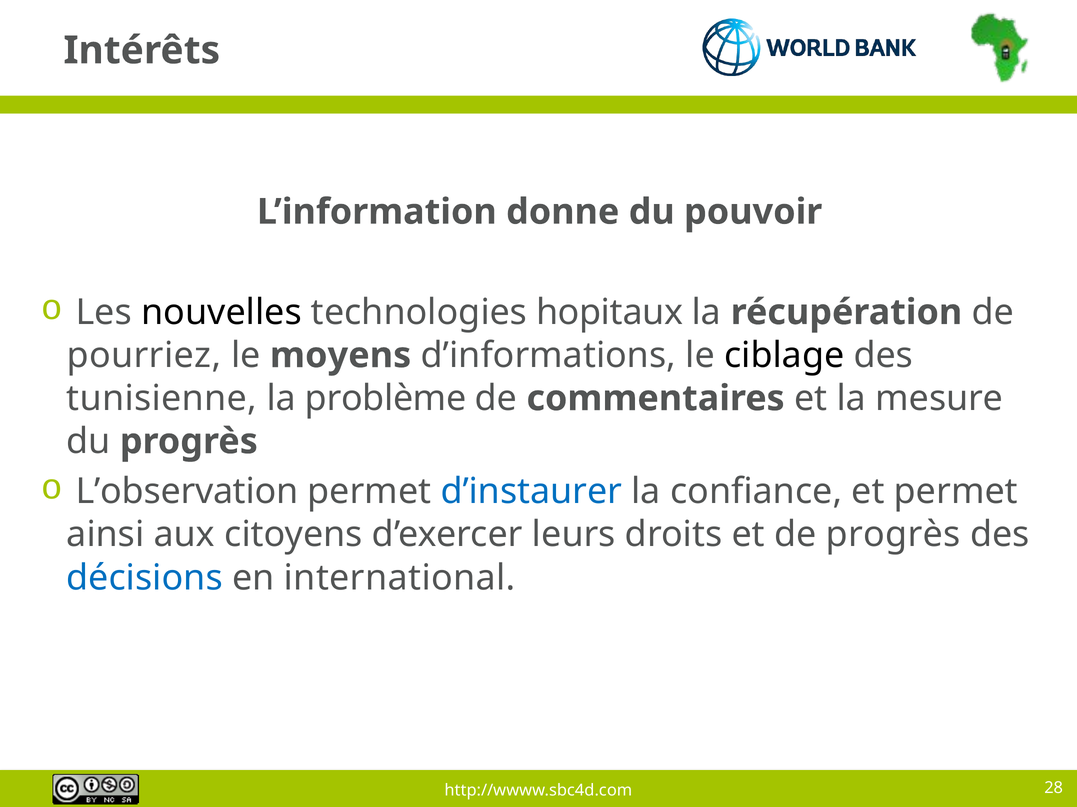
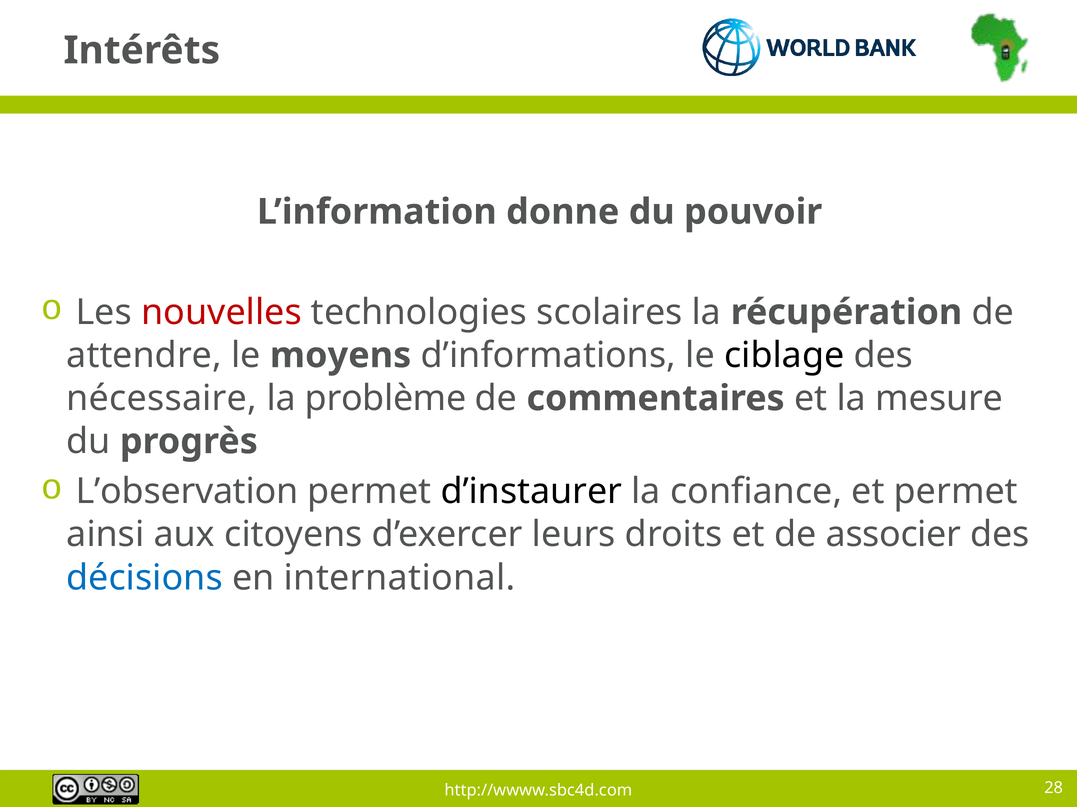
nouvelles colour: black -> red
hopitaux: hopitaux -> scolaires
pourriez: pourriez -> attendre
tunisienne: tunisienne -> nécessaire
d’instaurer colour: blue -> black
de progrès: progrès -> associer
